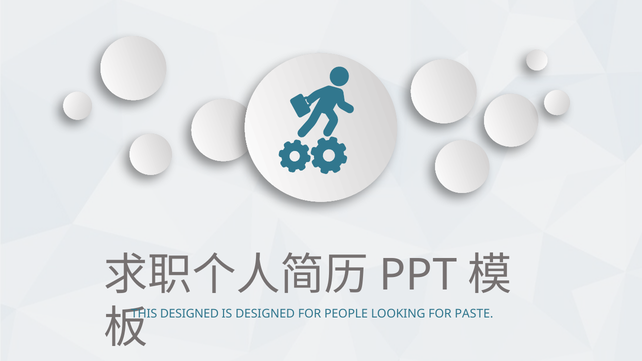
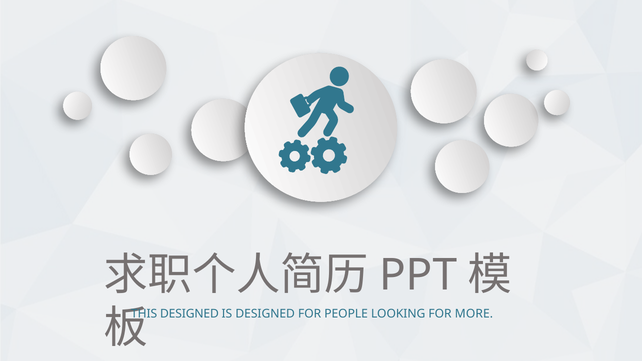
PASTE: PASTE -> MORE
